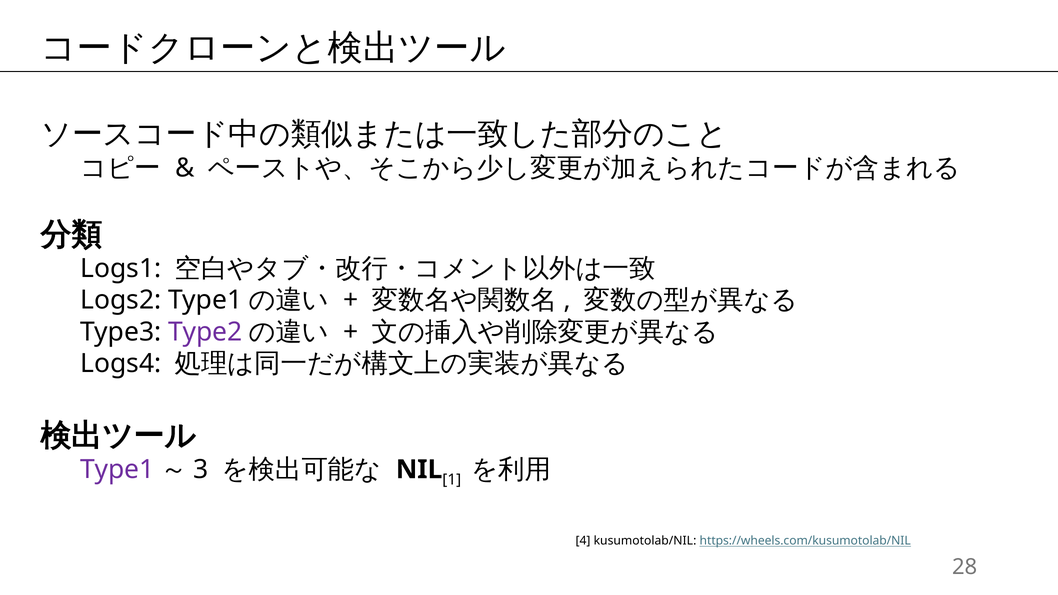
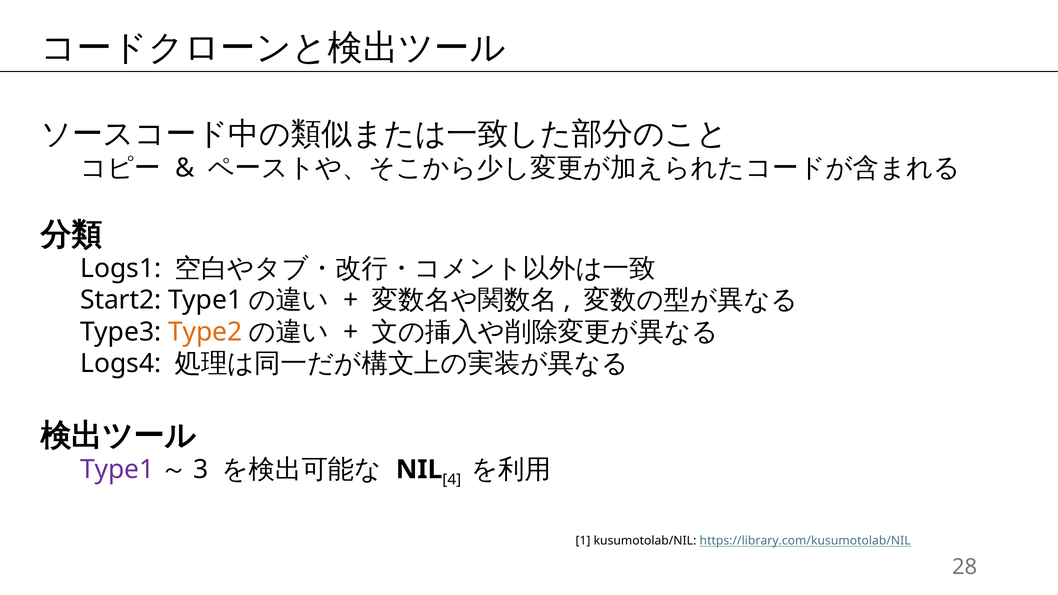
Logs2: Logs2 -> Start2
Type2 colour: purple -> orange
1: 1 -> 4
4: 4 -> 1
https://wheels.com/kusumotolab/NIL: https://wheels.com/kusumotolab/NIL -> https://library.com/kusumotolab/NIL
